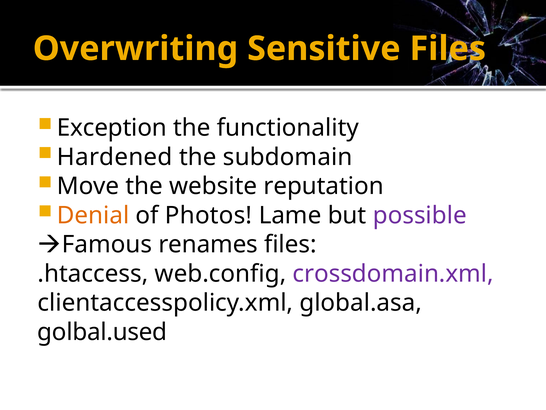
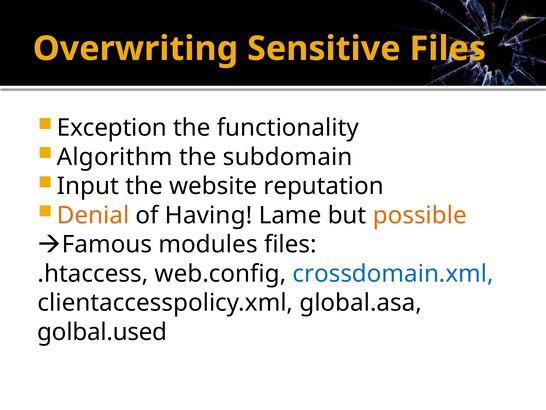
Hardened: Hardened -> Algorithm
Move: Move -> Input
Photos: Photos -> Having
possible colour: purple -> orange
renames: renames -> modules
crossdomain.xml colour: purple -> blue
